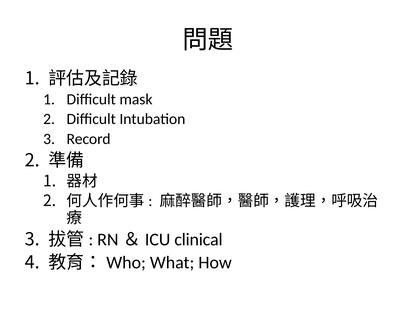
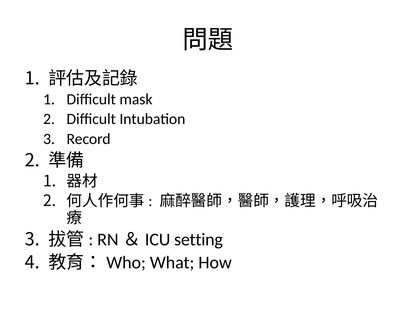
clinical: clinical -> setting
